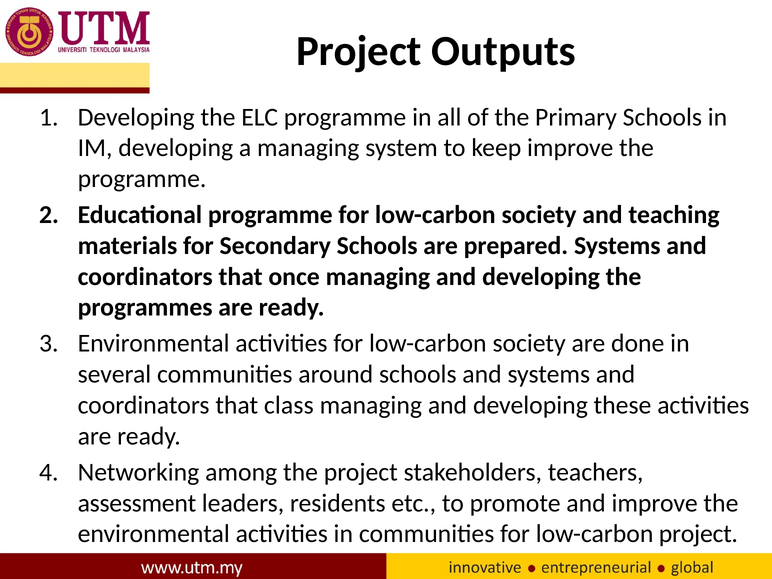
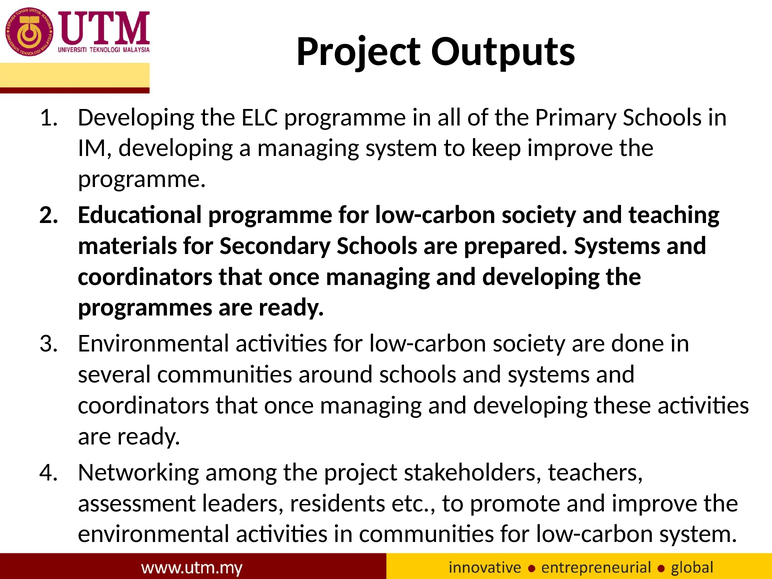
class at (289, 405): class -> once
low-carbon project: project -> system
